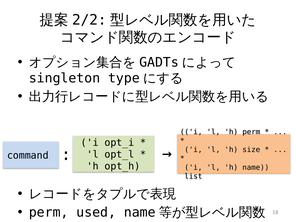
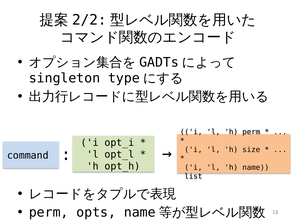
used: used -> opts
